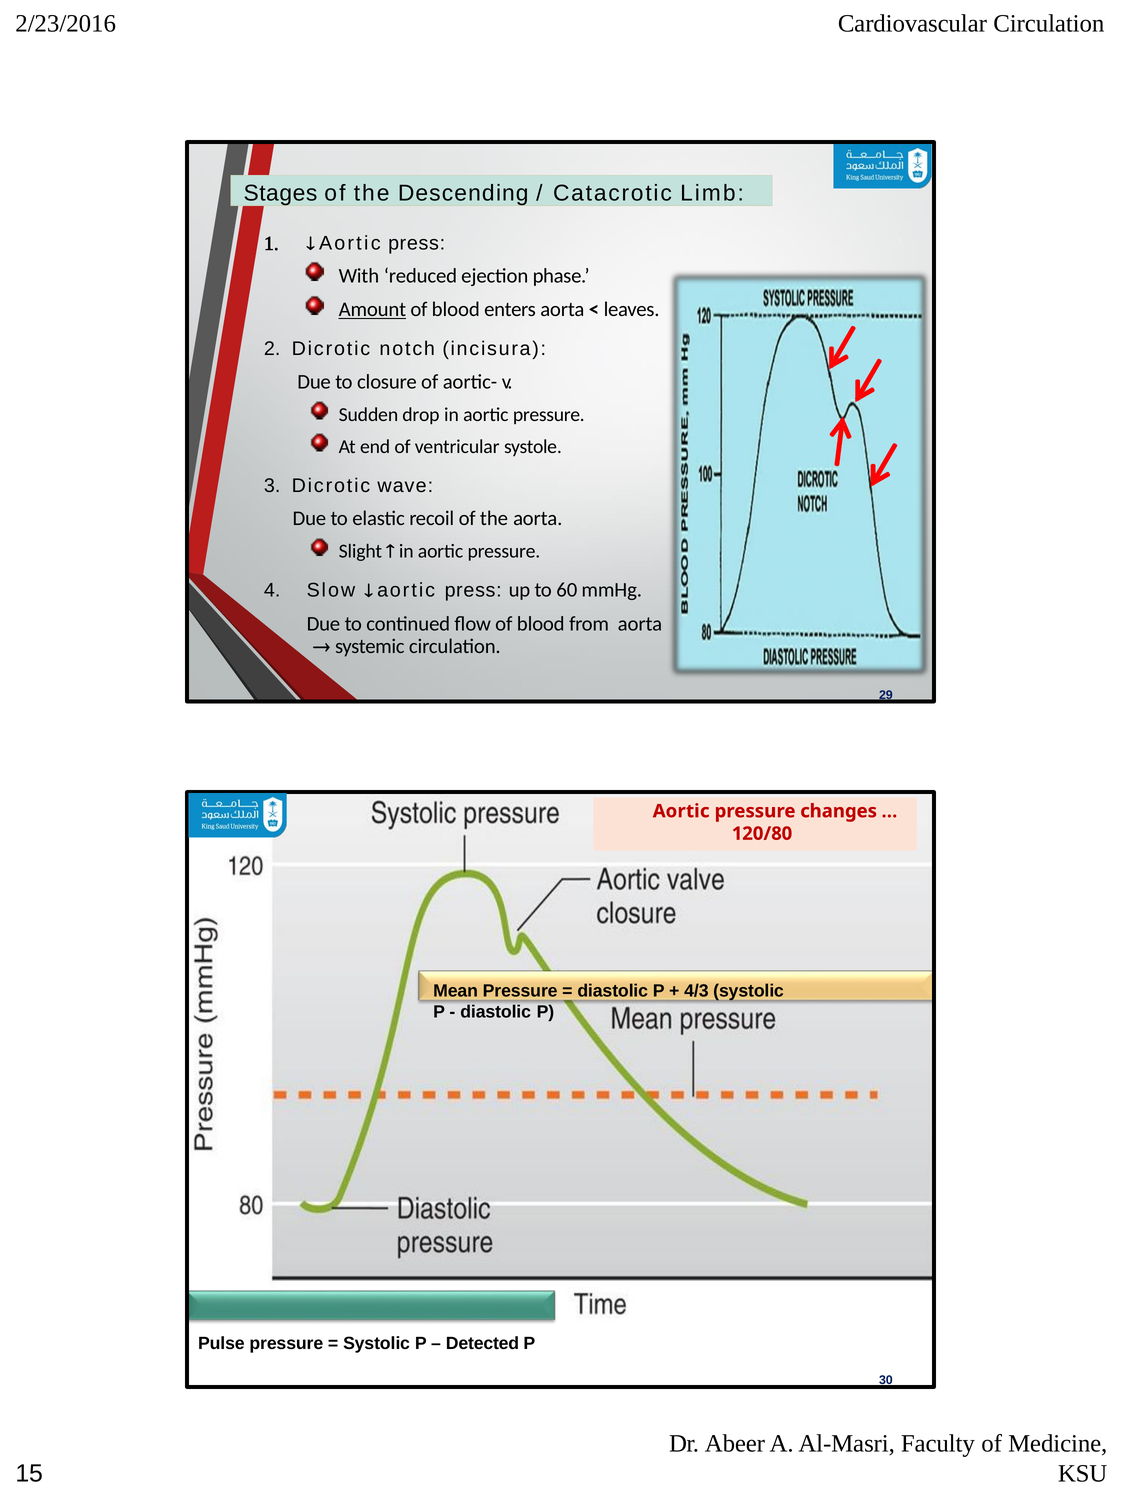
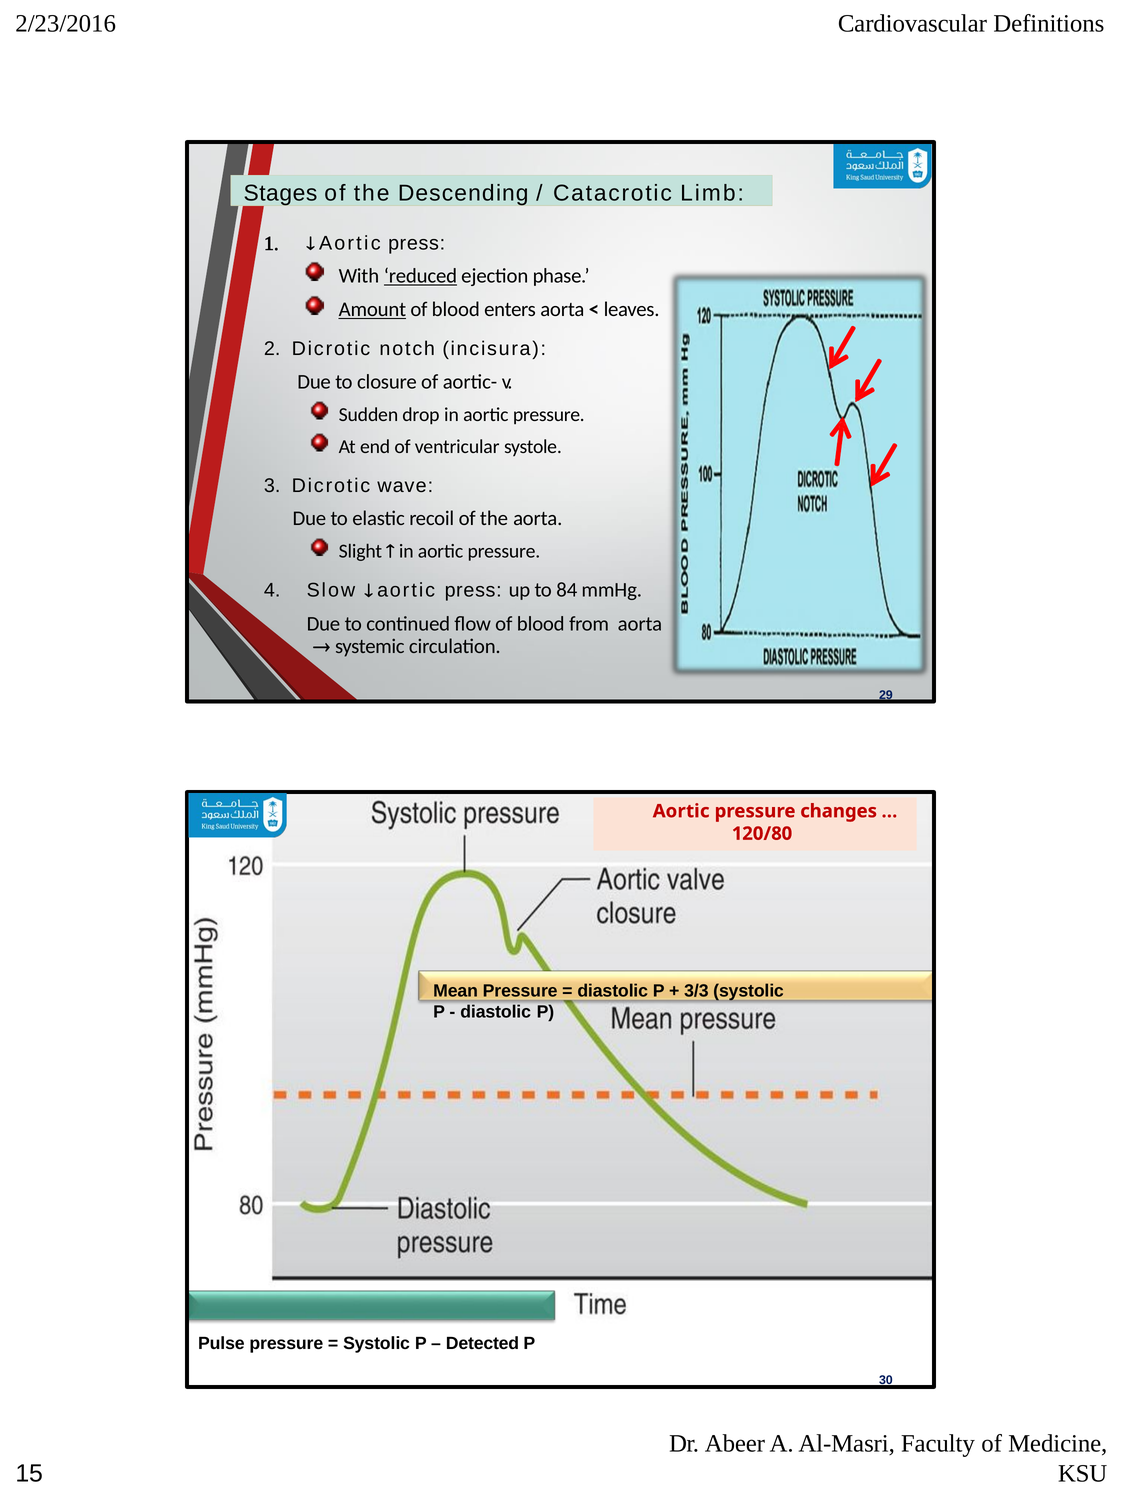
Cardiovascular Circulation: Circulation -> Definitions
reduced underline: none -> present
60: 60 -> 84
4/3: 4/3 -> 3/3
